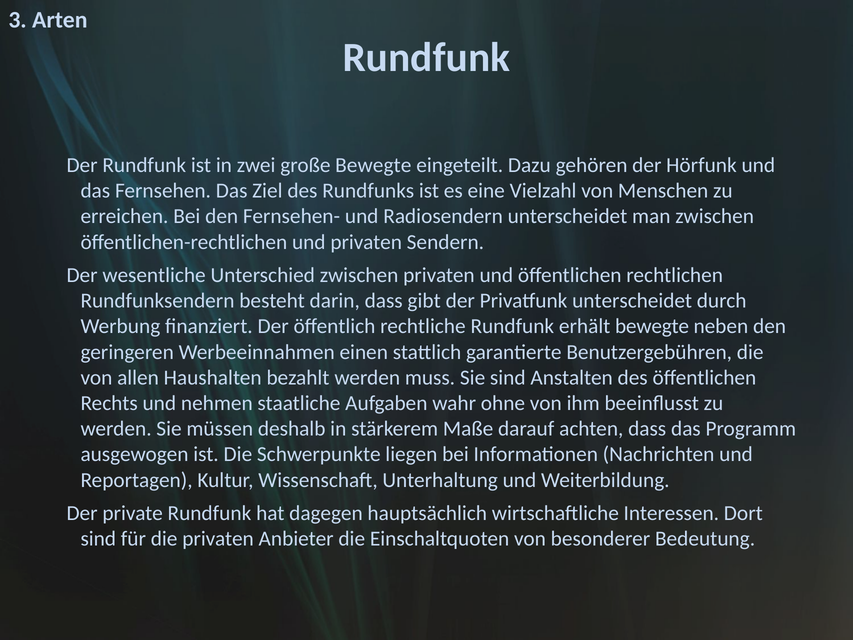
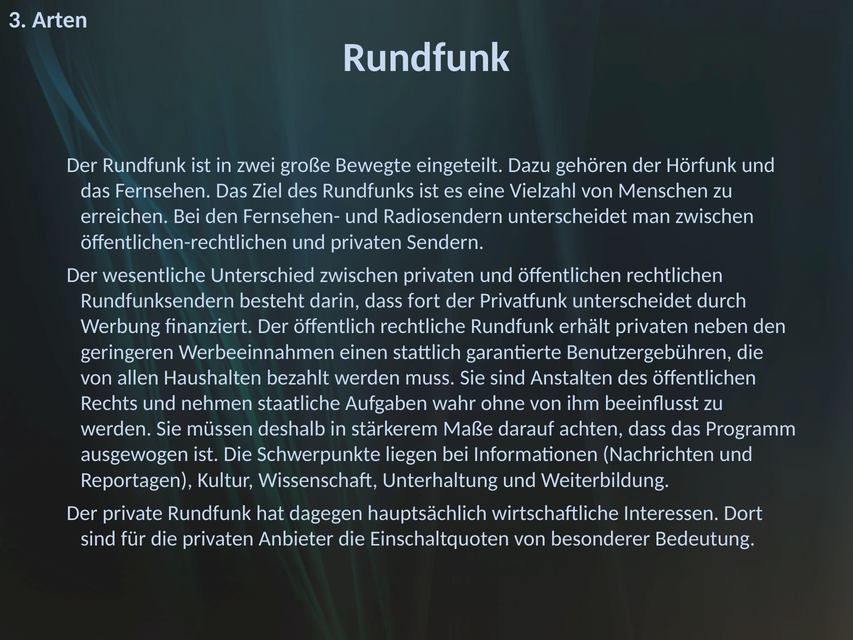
gibt: gibt -> fort
erhält bewegte: bewegte -> privaten
